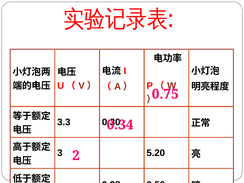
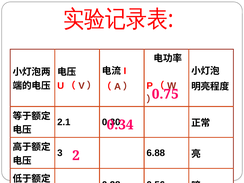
3.3: 3.3 -> 2.1
5.20: 5.20 -> 6.88
